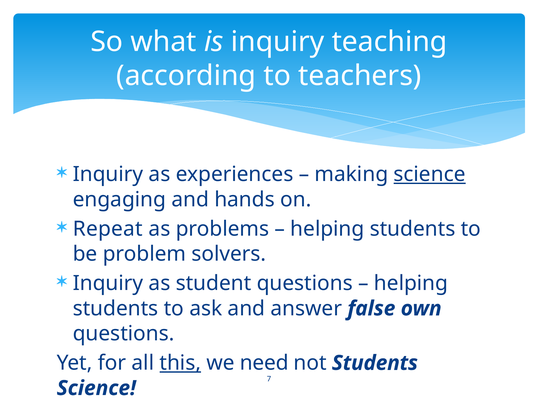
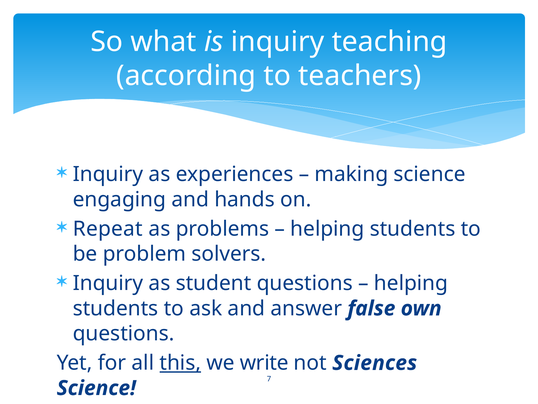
science at (430, 174) underline: present -> none
need: need -> write
not Students: Students -> Sciences
